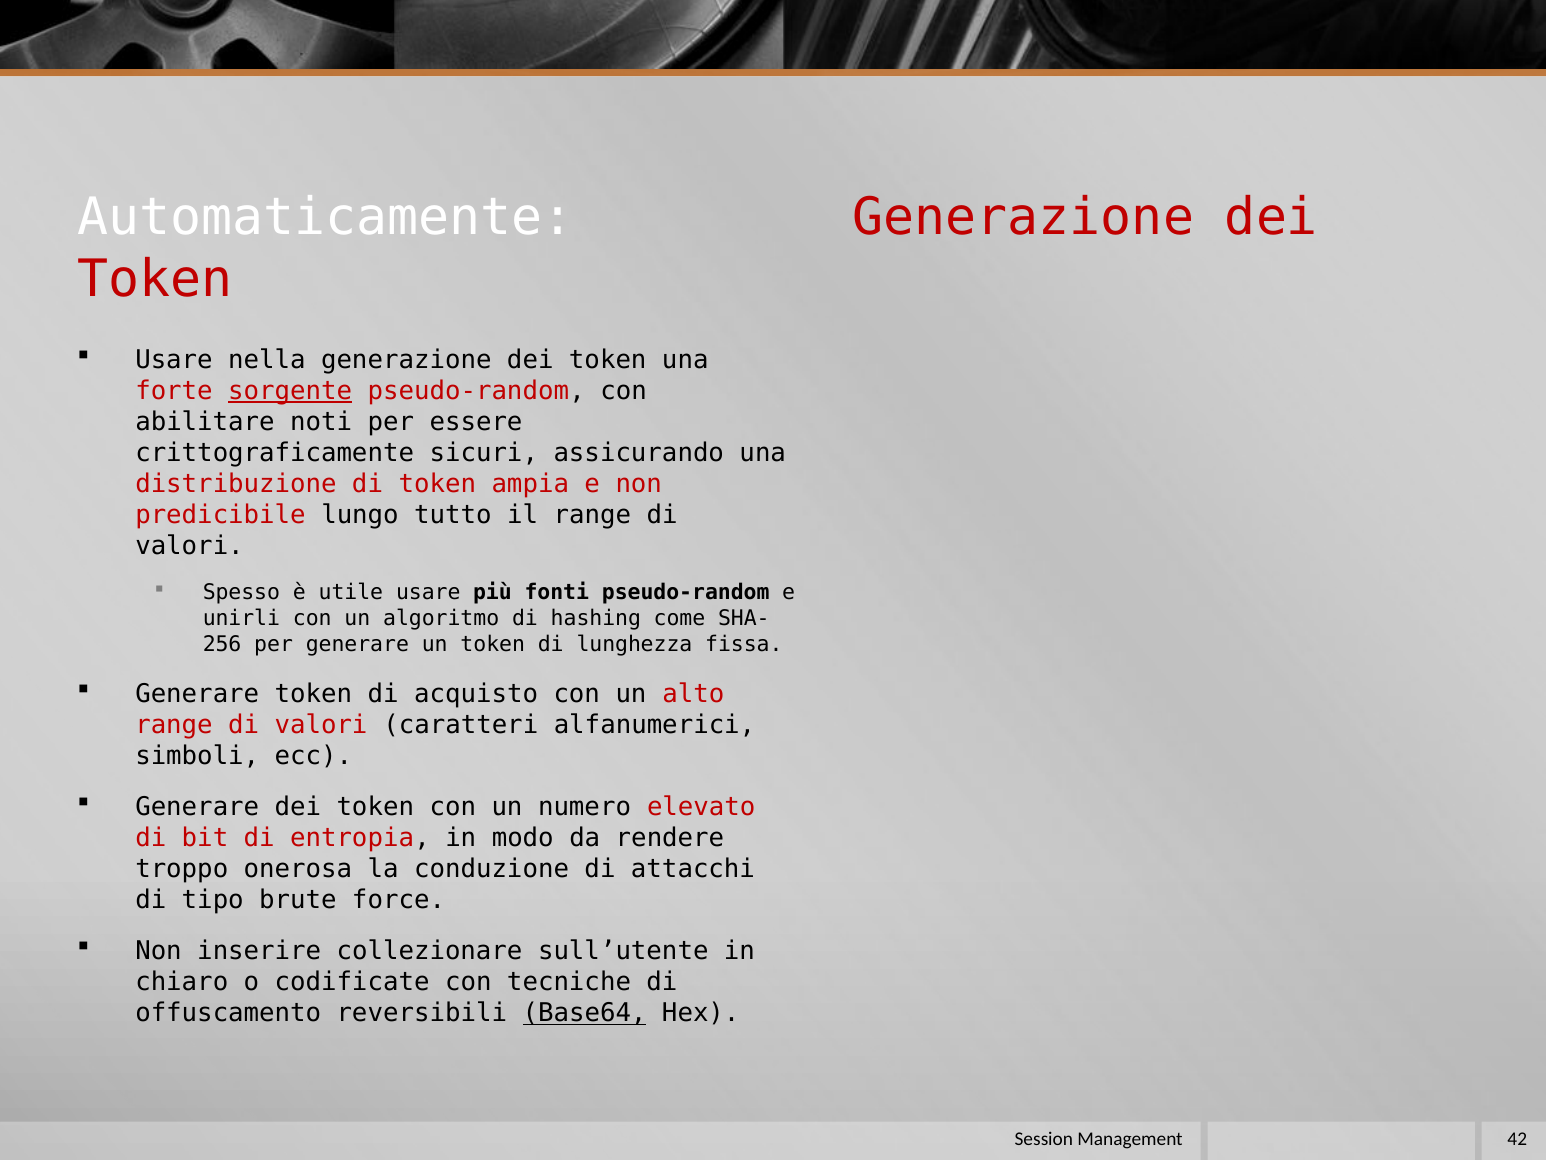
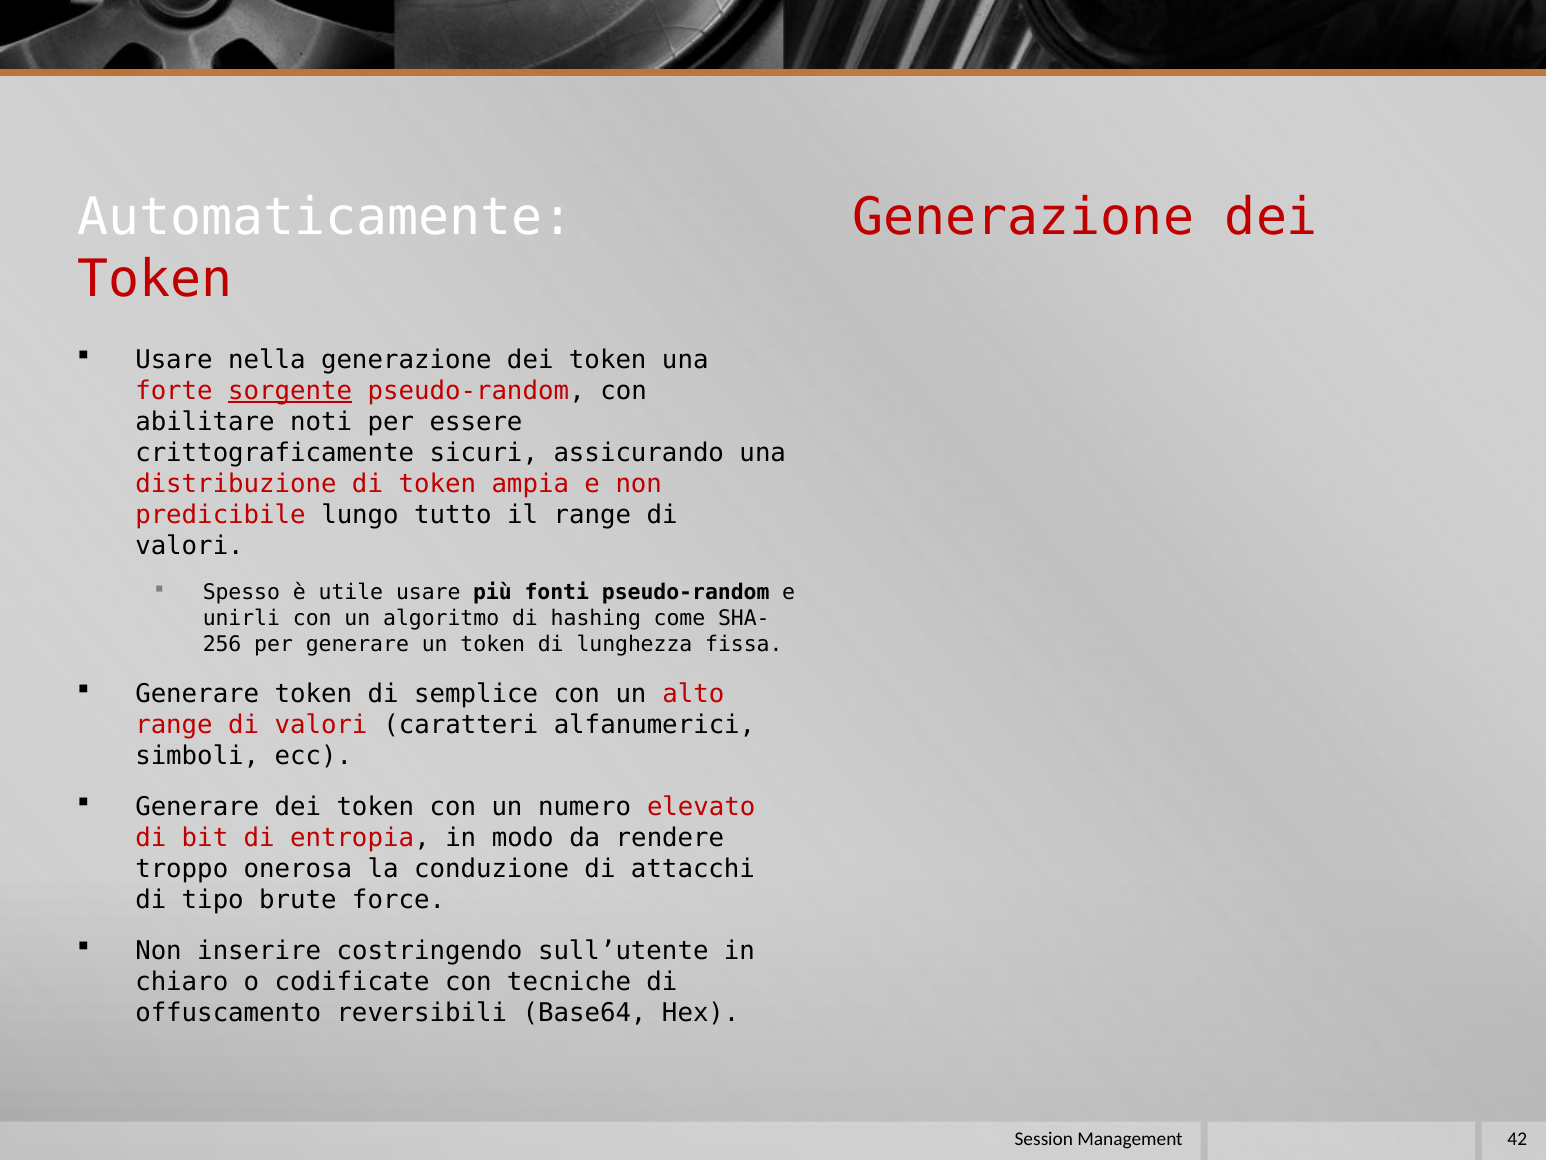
acquisto: acquisto -> semplice
collezionare: collezionare -> costringendo
Base64 underline: present -> none
